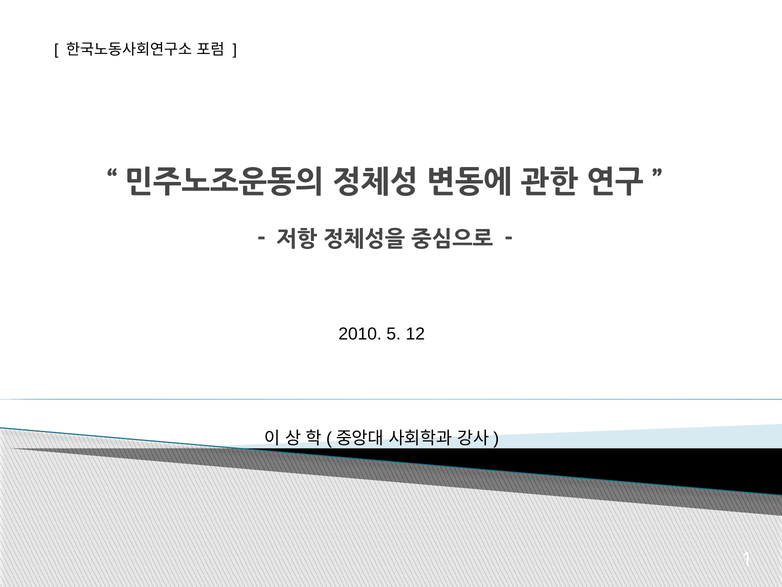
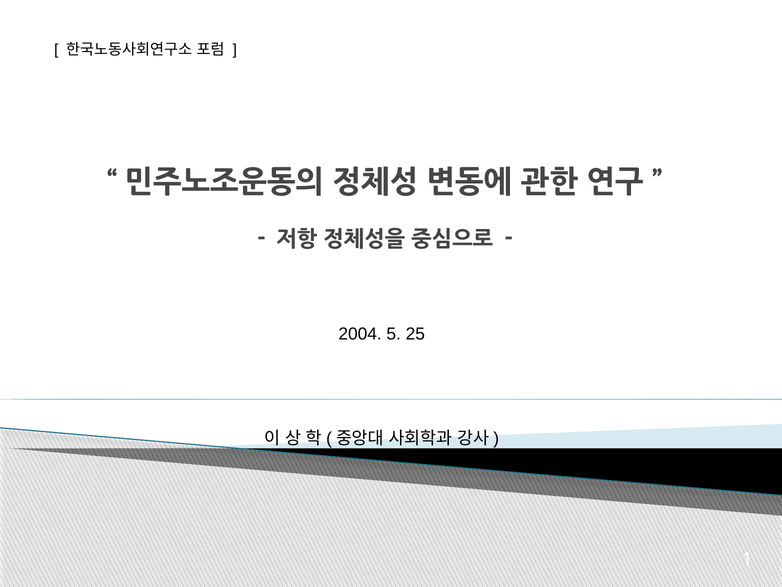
2010: 2010 -> 2004
12: 12 -> 25
